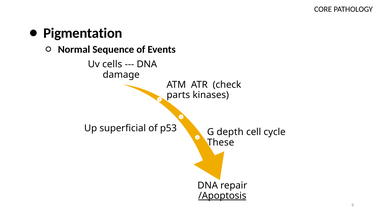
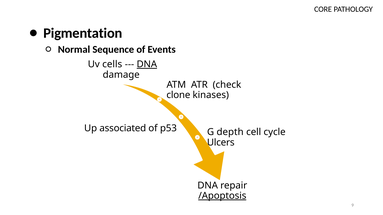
DNA at (147, 64) underline: none -> present
parts: parts -> clone
superficial: superficial -> associated
These: These -> Ulcers
